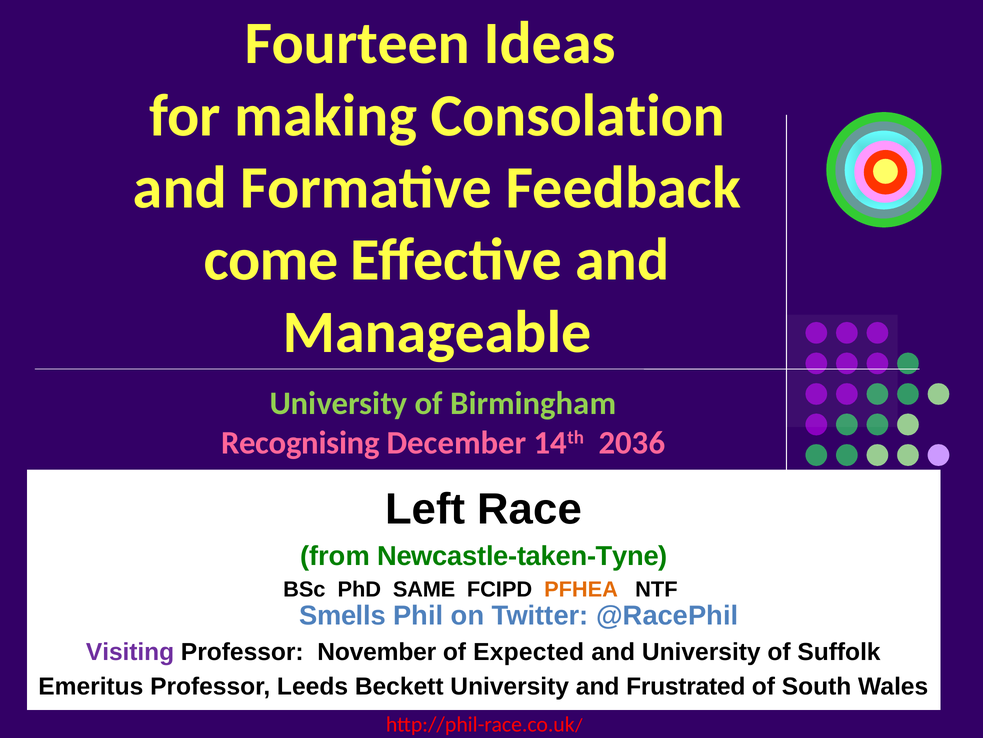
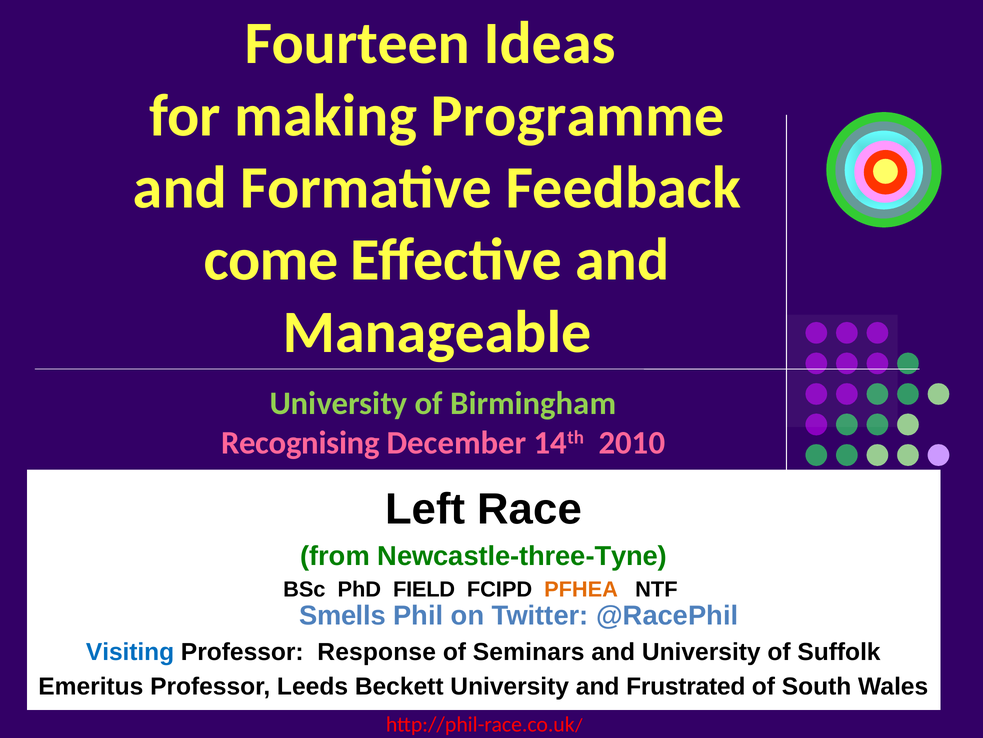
Consolation: Consolation -> Programme
2036: 2036 -> 2010
Newcastle-taken-Tyne: Newcastle-taken-Tyne -> Newcastle-three-Tyne
SAME: SAME -> FIELD
Visiting colour: purple -> blue
November: November -> Response
Expected: Expected -> Seminars
